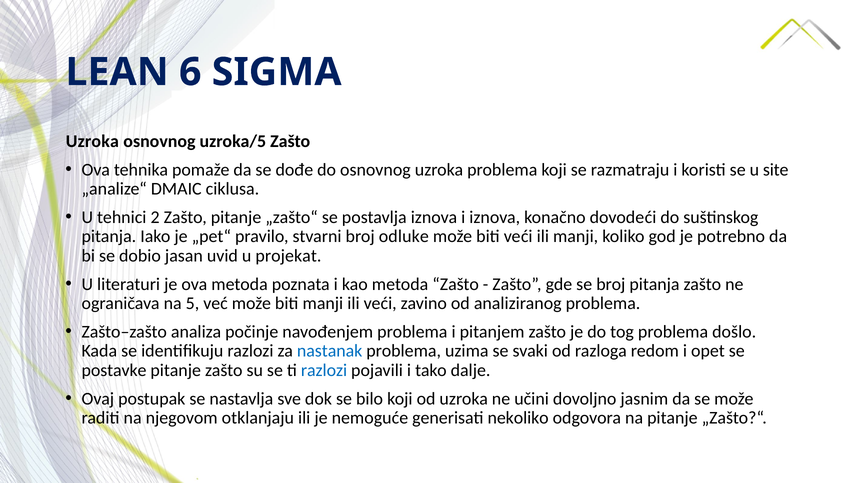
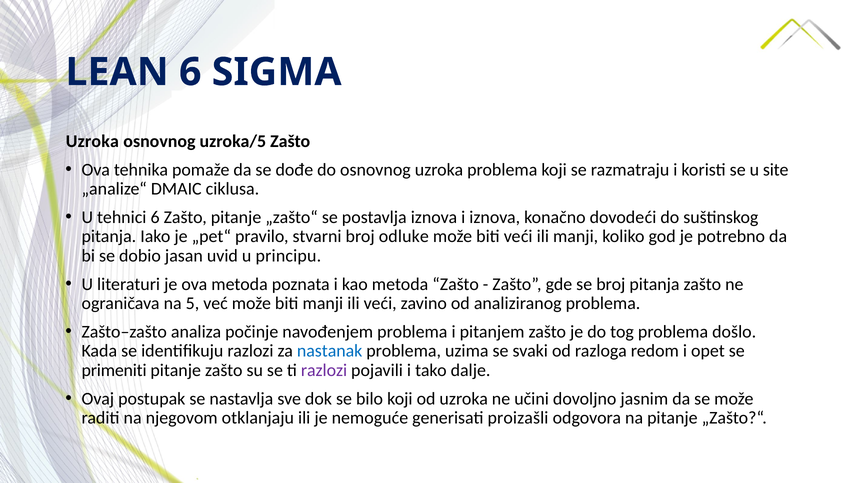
tehnici 2: 2 -> 6
projekat: projekat -> principu
postavke: postavke -> primeniti
razlozi at (324, 370) colour: blue -> purple
nekoliko: nekoliko -> proizašli
